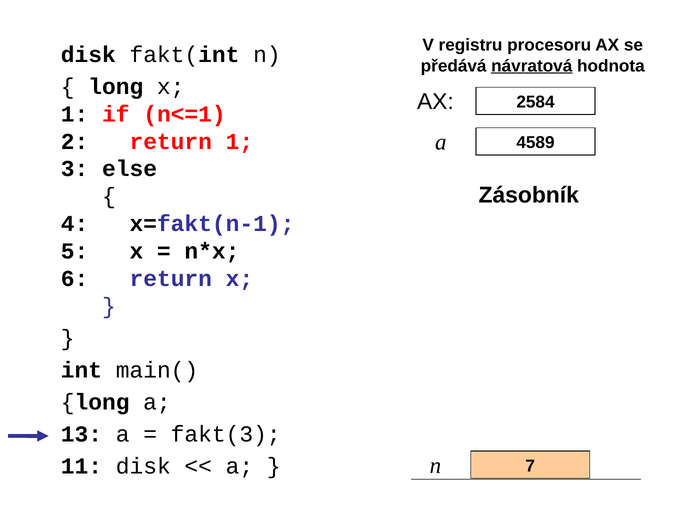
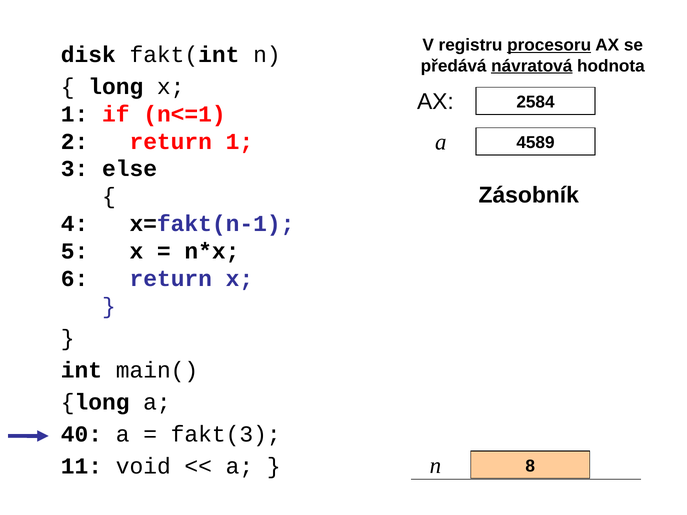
procesoru underline: none -> present
13: 13 -> 40
11 disk: disk -> void
7: 7 -> 8
